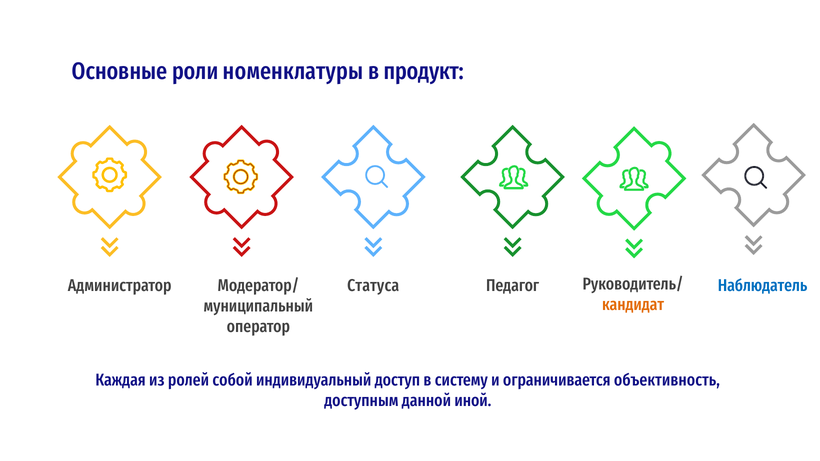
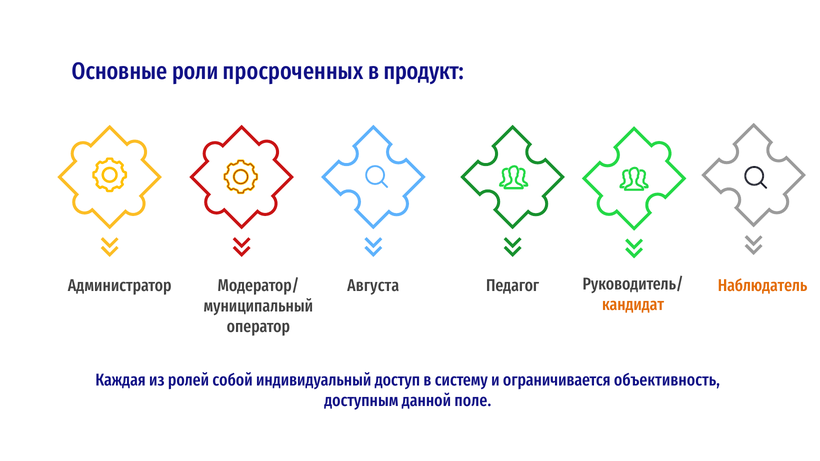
номенклатуры: номенклатуры -> просроченных
Статуса: Статуса -> Августа
Наблюдатель colour: blue -> orange
иной: иной -> поле
